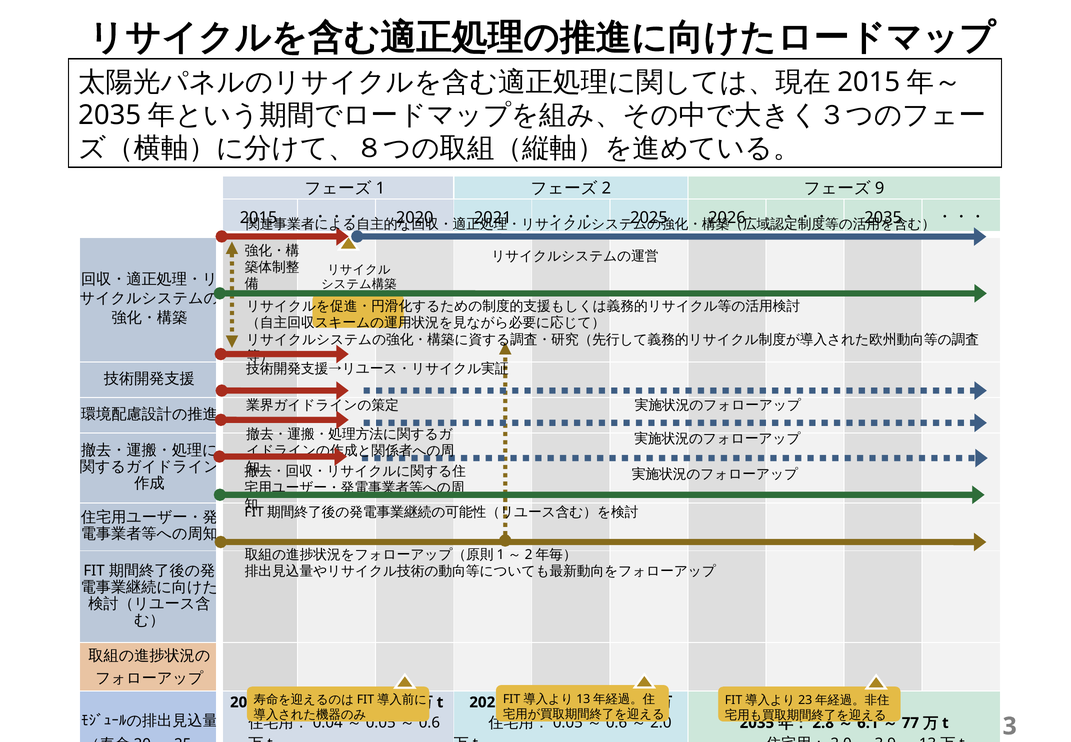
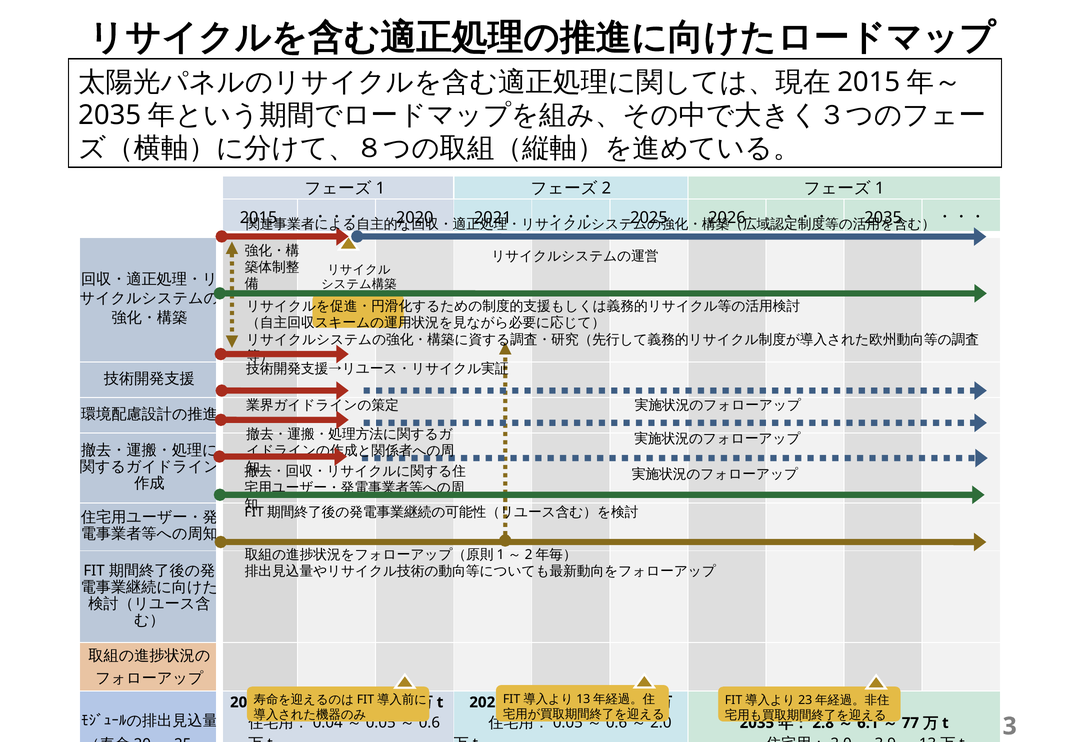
9 at (880, 188): 9 -> 1
